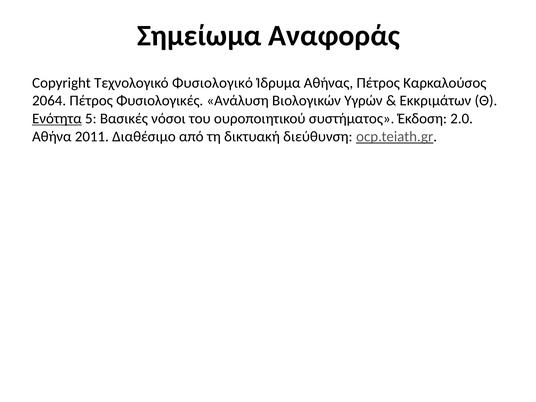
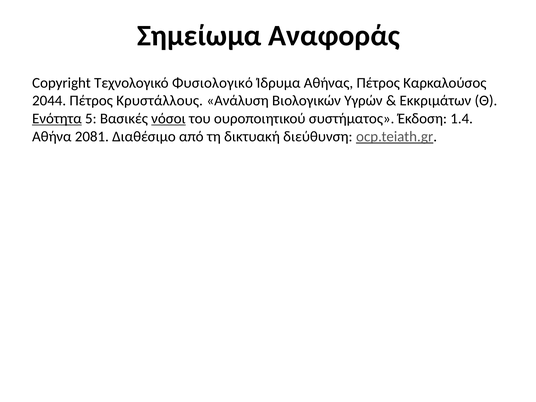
2064: 2064 -> 2044
Φυσιολογικές: Φυσιολογικές -> Κρυστάλλους
νόσοι underline: none -> present
2.0: 2.0 -> 1.4
2011: 2011 -> 2081
